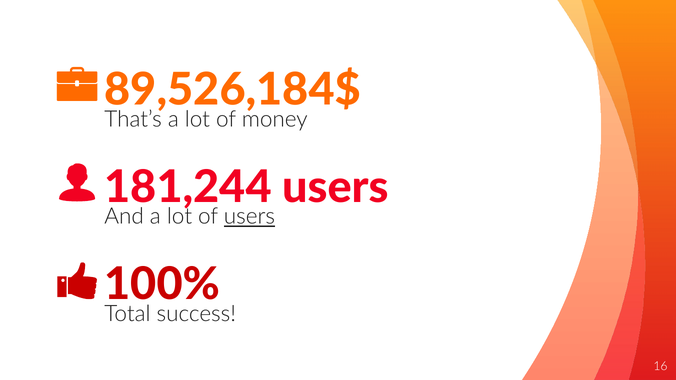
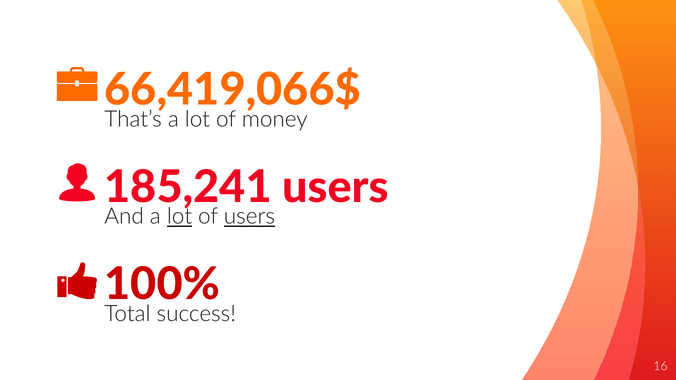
89,526,184$: 89,526,184$ -> 66,419,066$
181,244: 181,244 -> 185,241
lot at (180, 217) underline: none -> present
